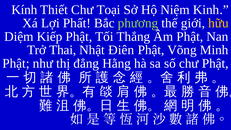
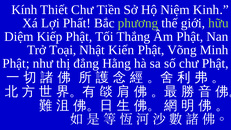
Toại: Toại -> Tiền
hữu colour: yellow -> light green
Thai: Thai -> Toại
Điên: Điên -> Kiến
